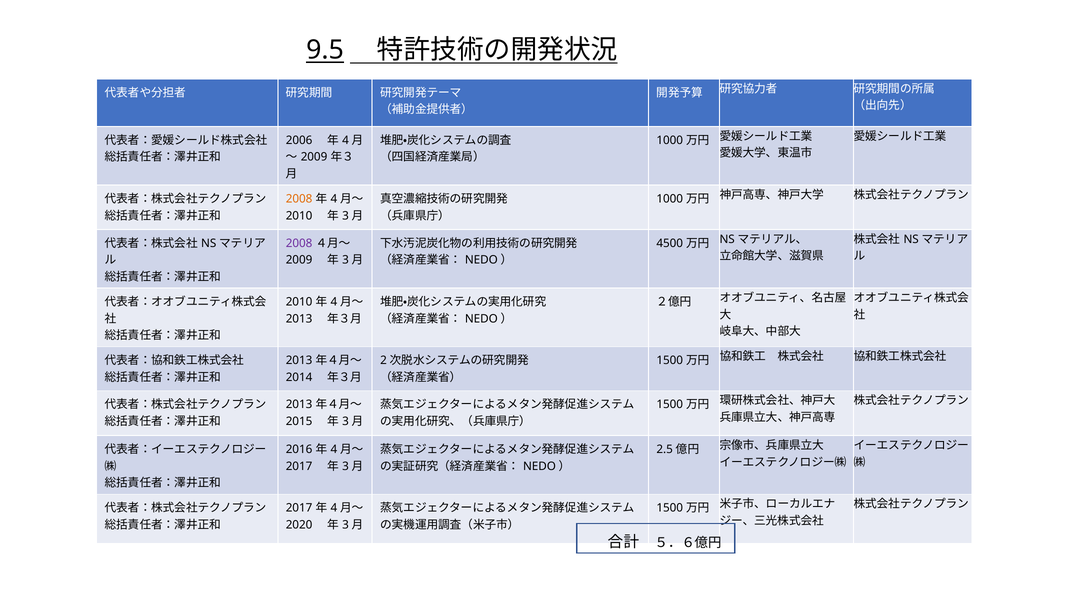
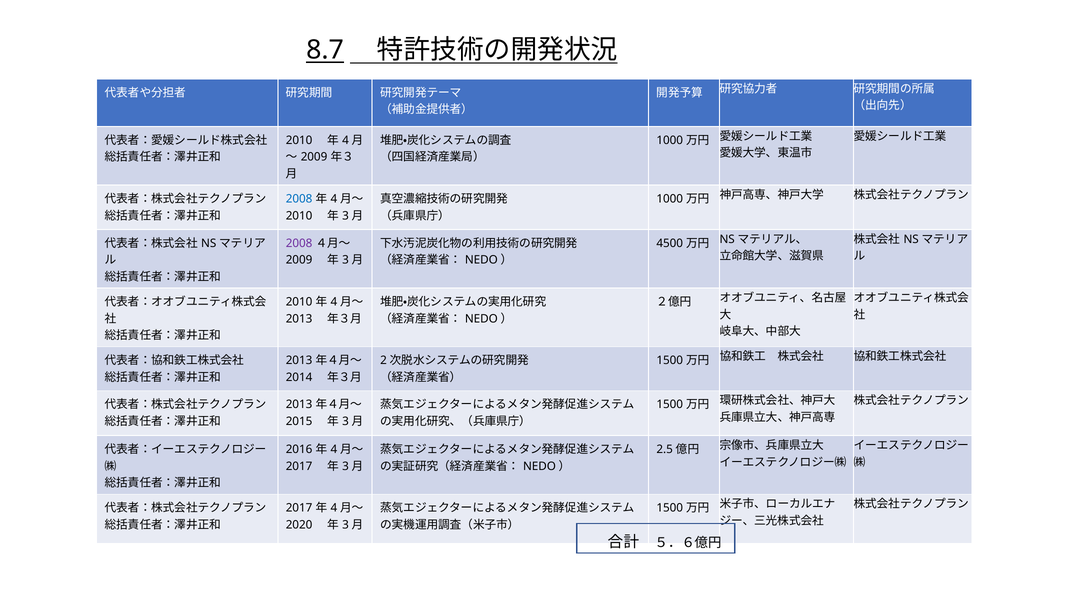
9.5: 9.5 -> 8.7
2006 at (299, 140): 2006 -> 2010
2008 at (299, 199) colour: orange -> blue
